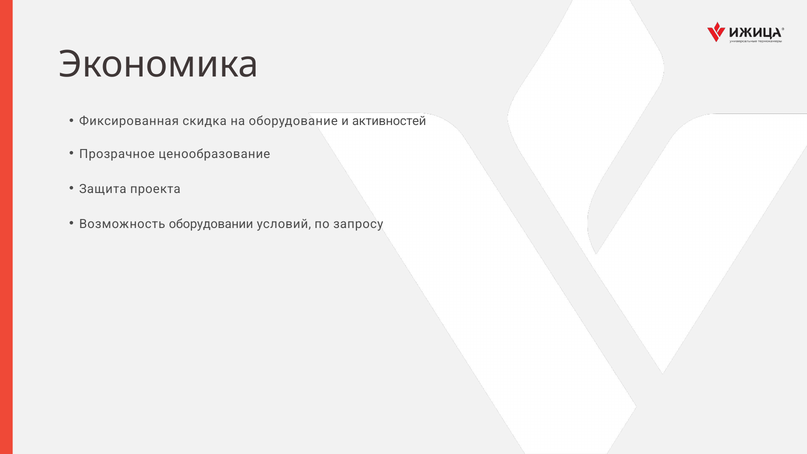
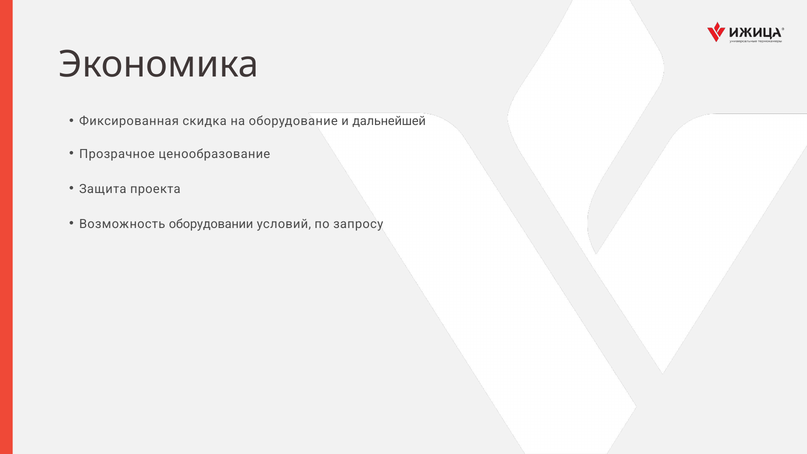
активностей: активностей -> дальнейшей
